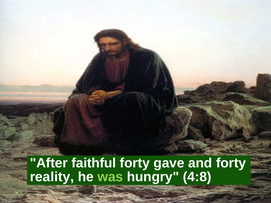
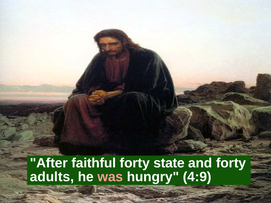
gave: gave -> state
reality: reality -> adults
was colour: light green -> pink
4:8: 4:8 -> 4:9
